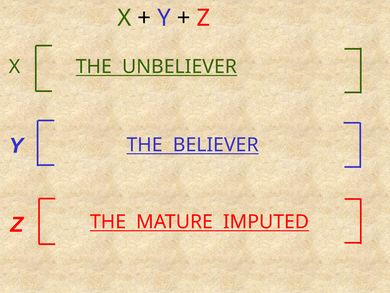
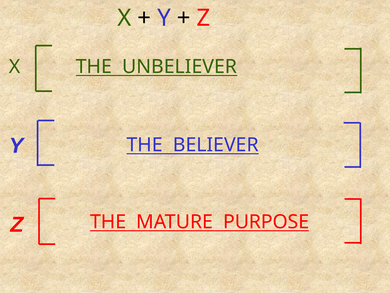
IMPUTED: IMPUTED -> PURPOSE
